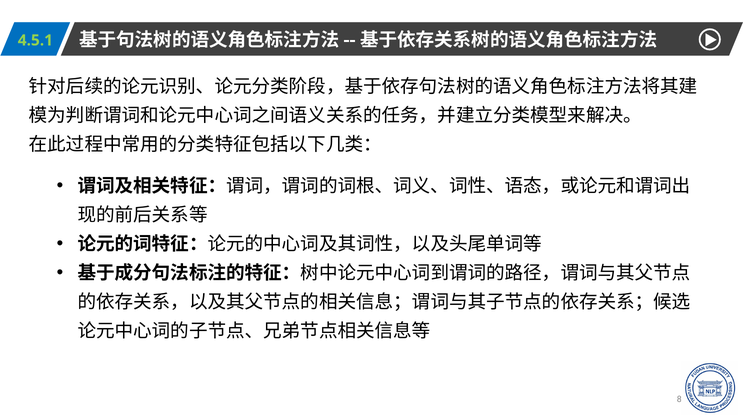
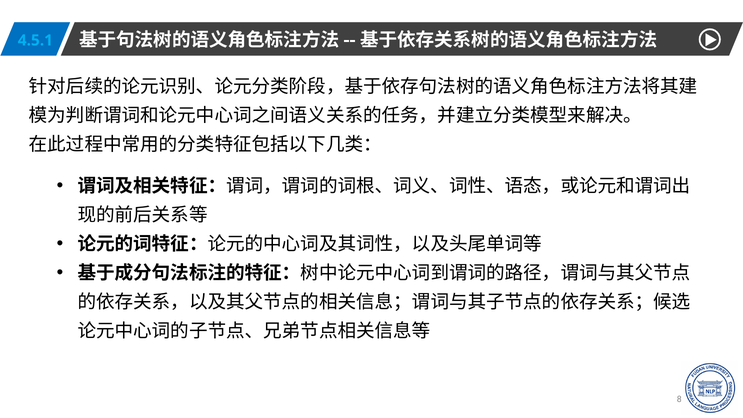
4.5.1 colour: light green -> light blue
